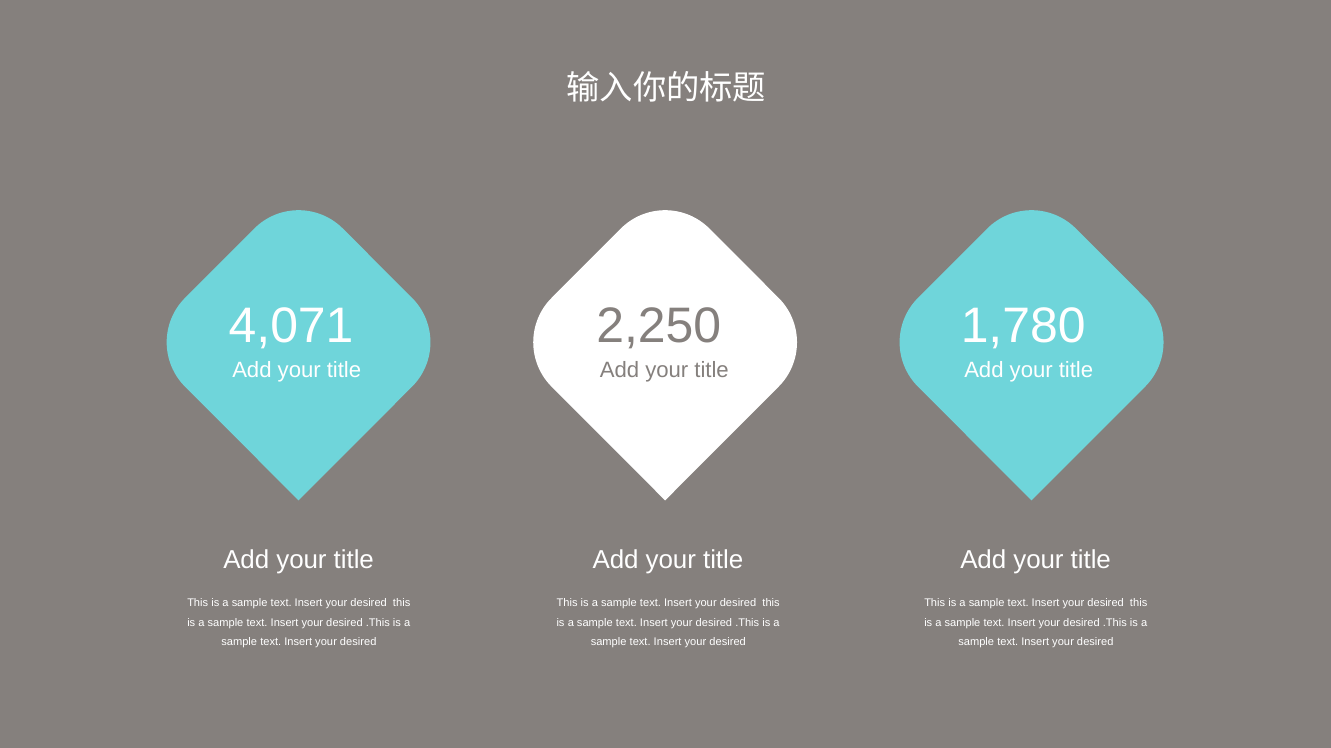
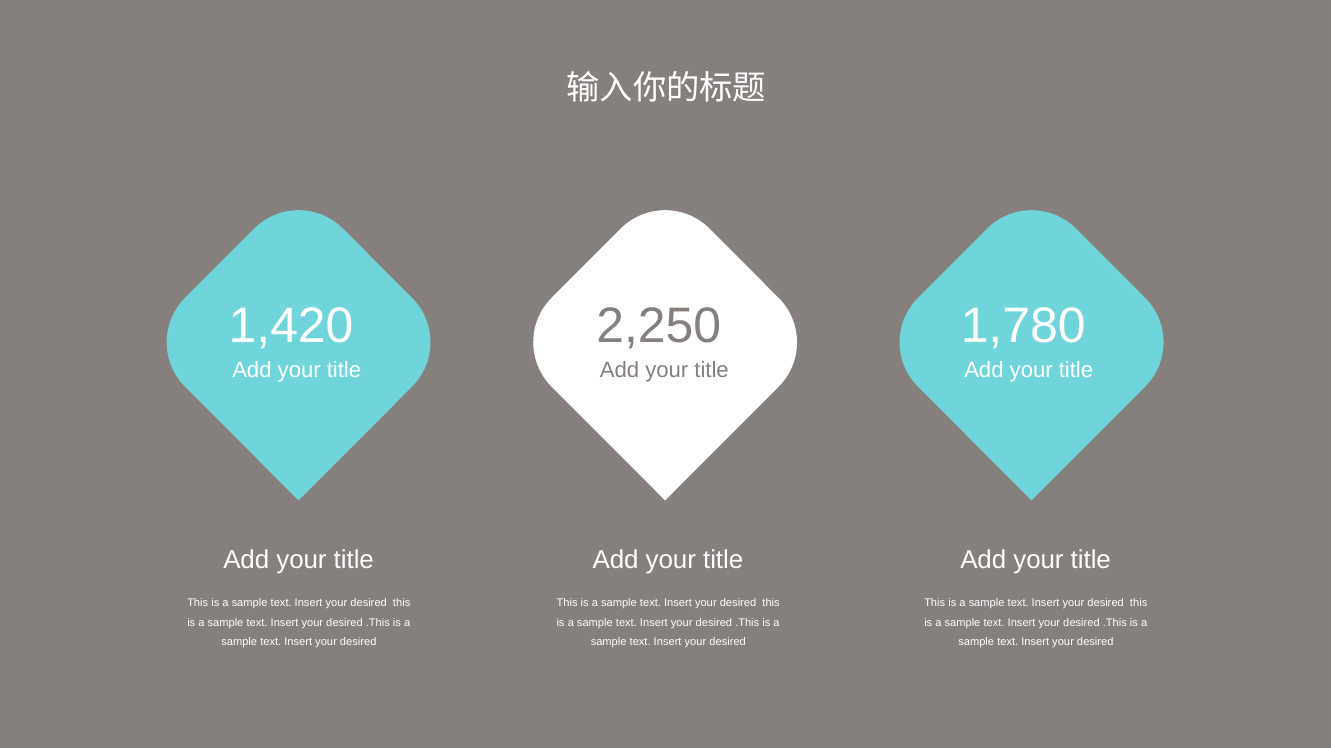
4,071: 4,071 -> 1,420
